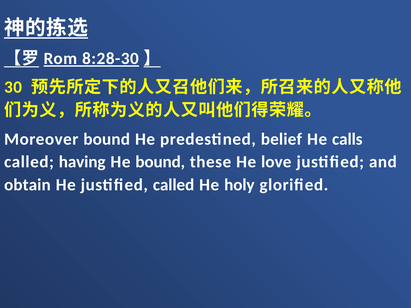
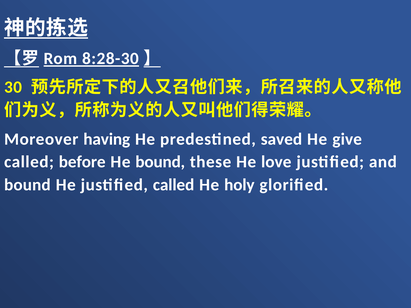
Moreover bound: bound -> having
belief: belief -> saved
calls: calls -> give
having: having -> before
obtain at (27, 185): obtain -> bound
